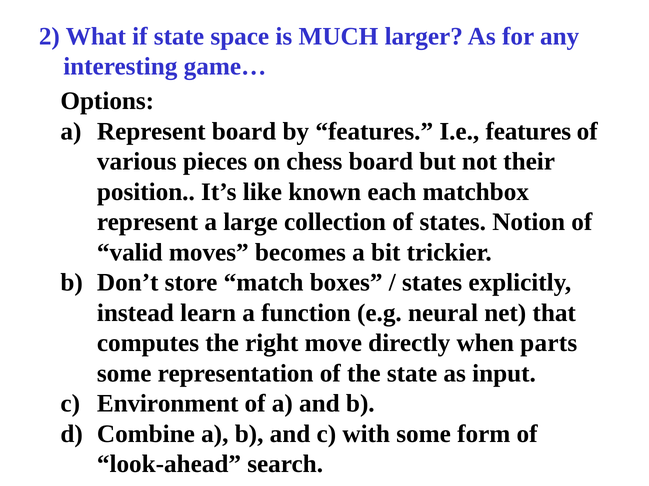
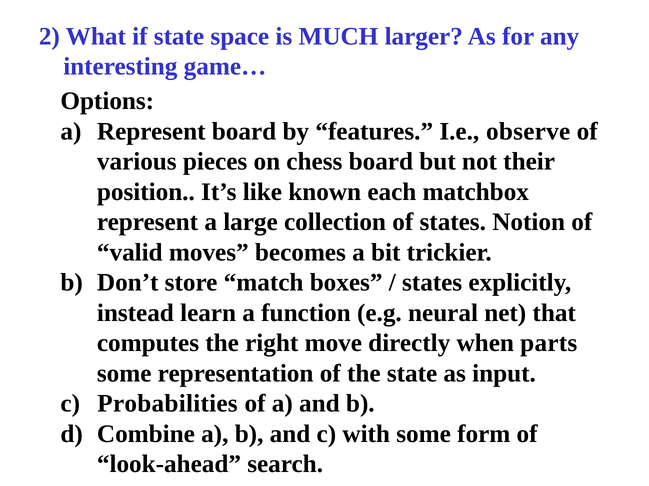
I.e features: features -> observe
Environment: Environment -> Probabilities
